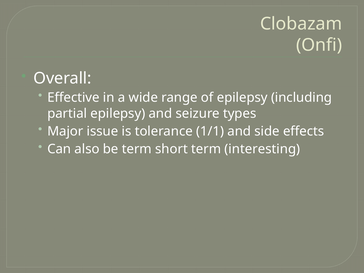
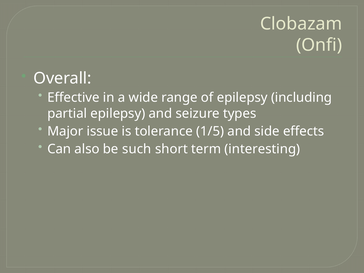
1/1: 1/1 -> 1/5
be term: term -> such
